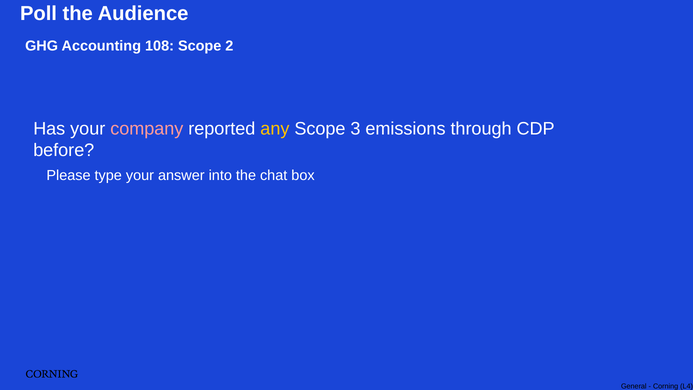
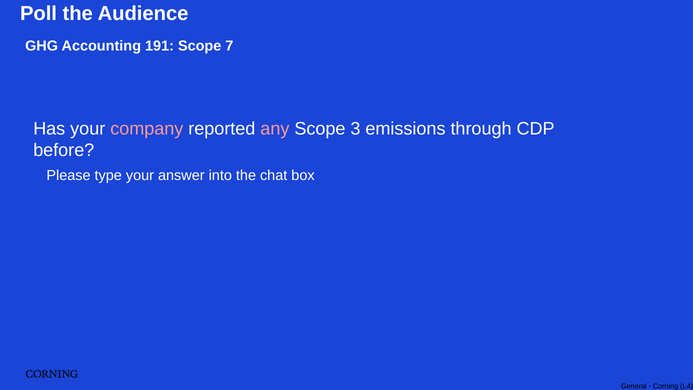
108: 108 -> 191
2: 2 -> 7
any colour: yellow -> pink
